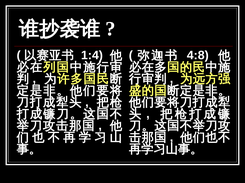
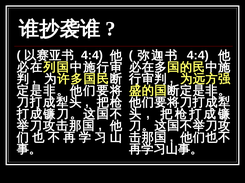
4:8 at (198, 56): 4:8 -> 4:4
1:4 at (92, 56): 1:4 -> 4:4
